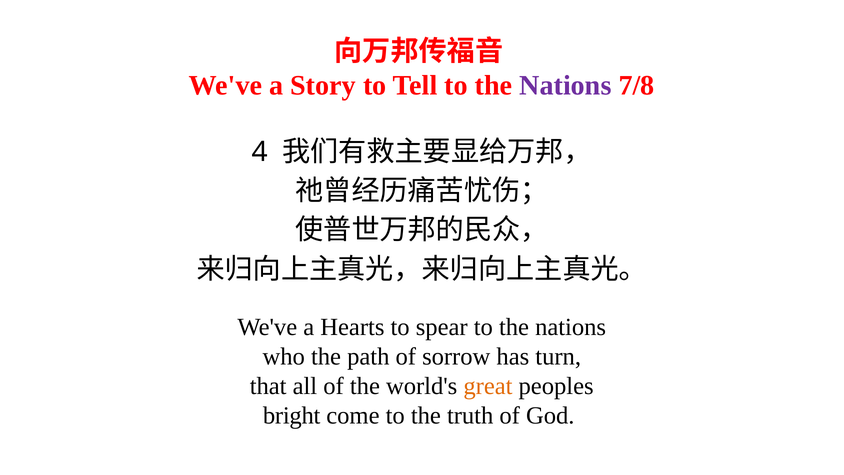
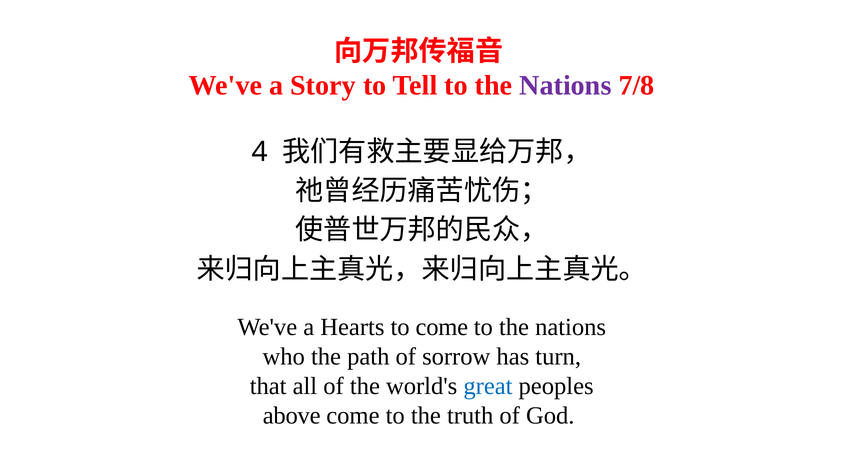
to spear: spear -> come
great colour: orange -> blue
bright: bright -> above
